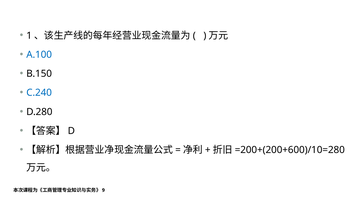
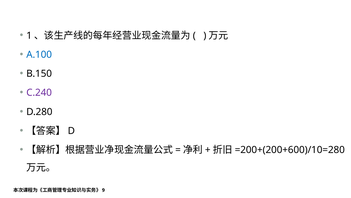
C.240 colour: blue -> purple
